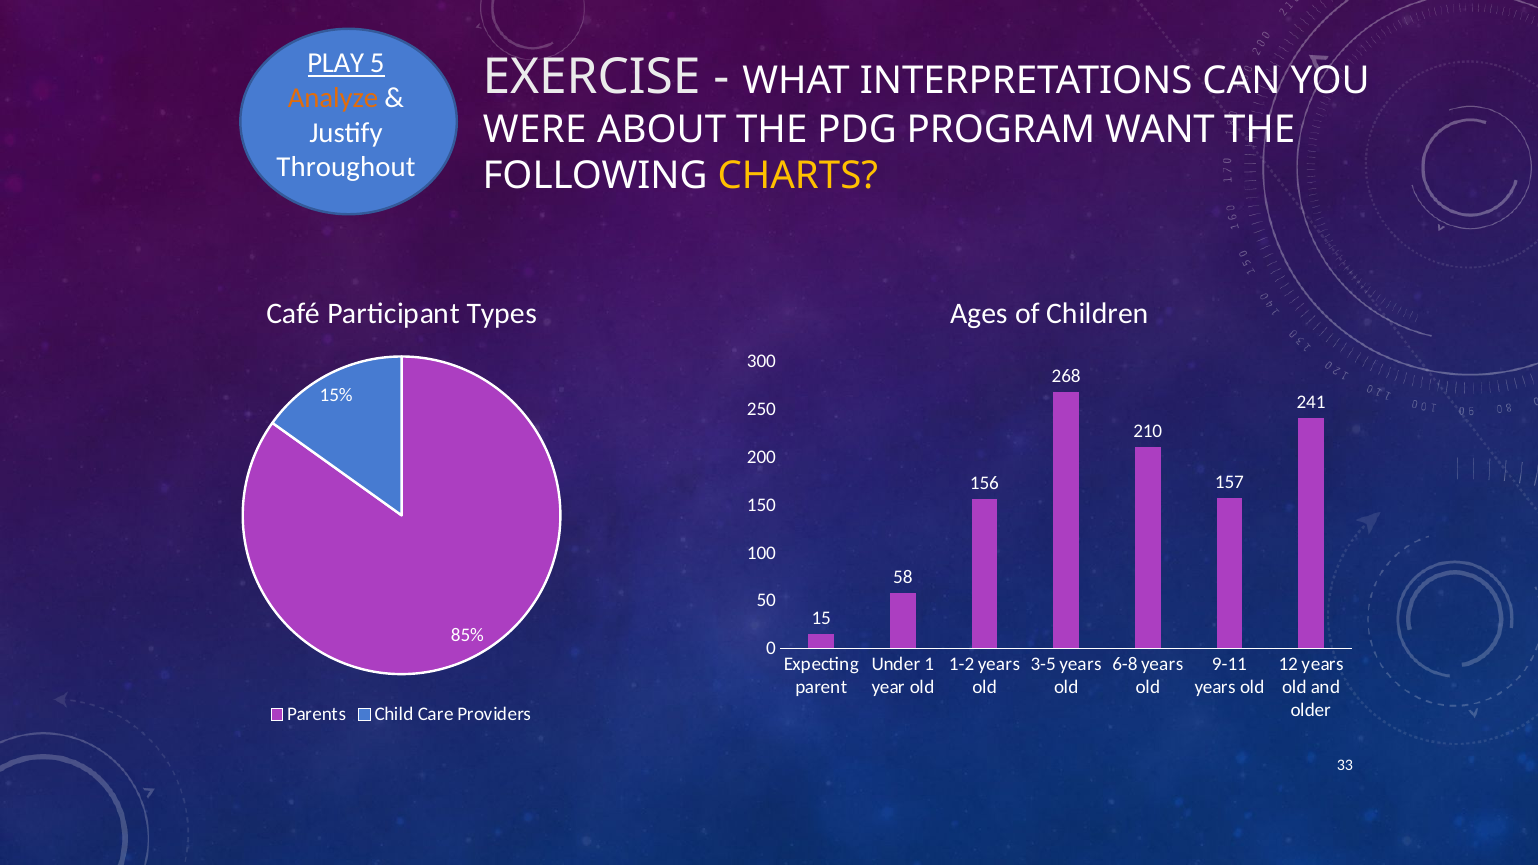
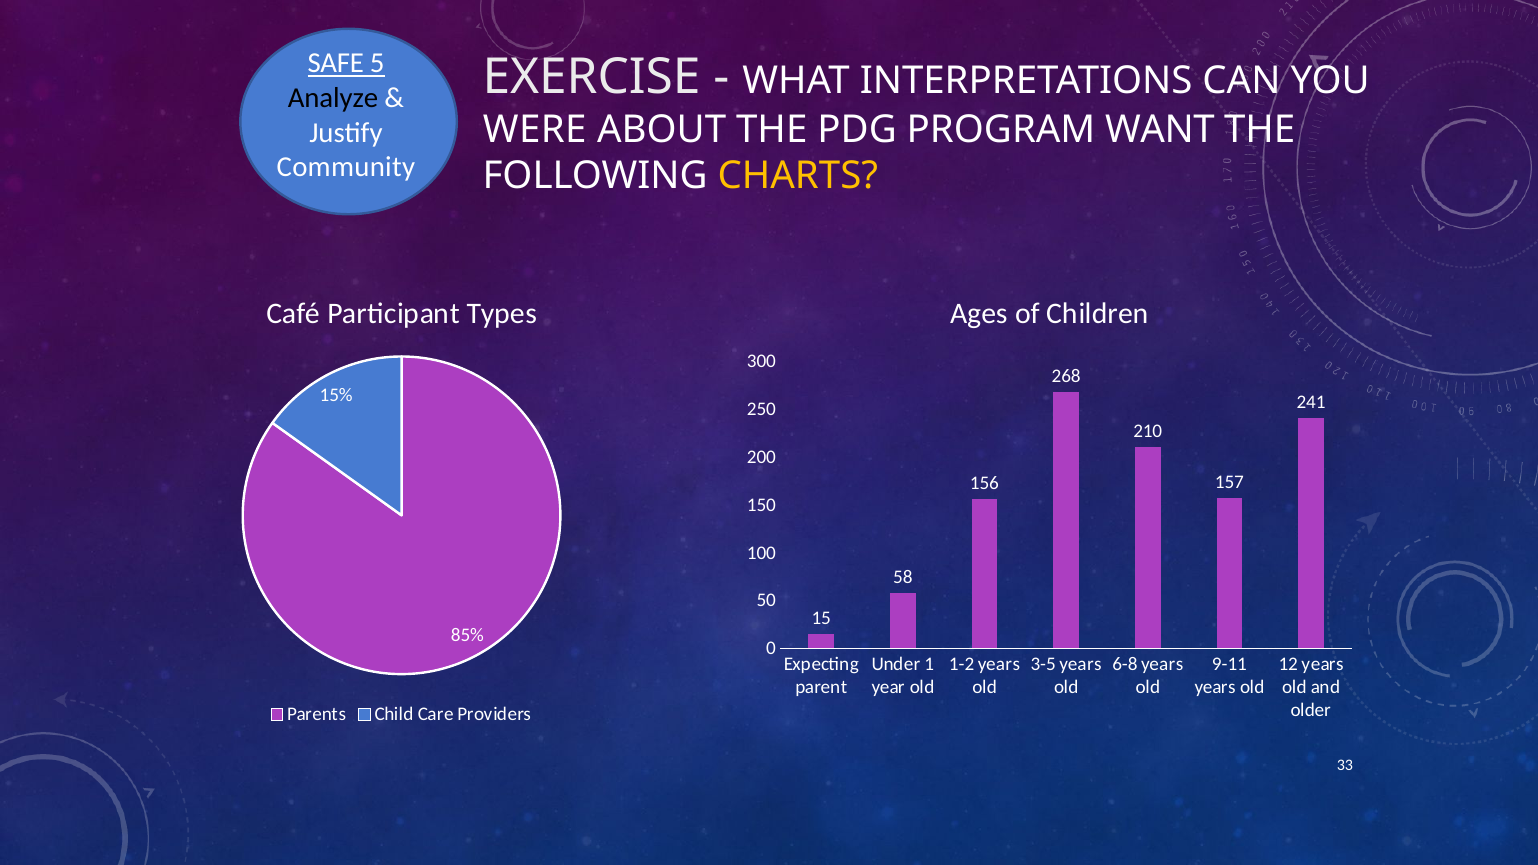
PLAY: PLAY -> SAFE
Analyze colour: orange -> black
Throughout: Throughout -> Community
